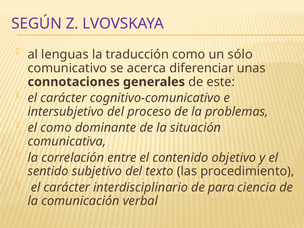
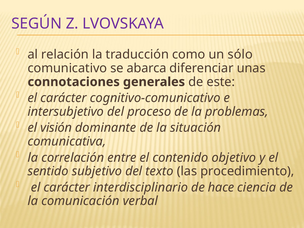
lenguas: lenguas -> relación
acerca: acerca -> abarca
el como: como -> visión
para: para -> hace
